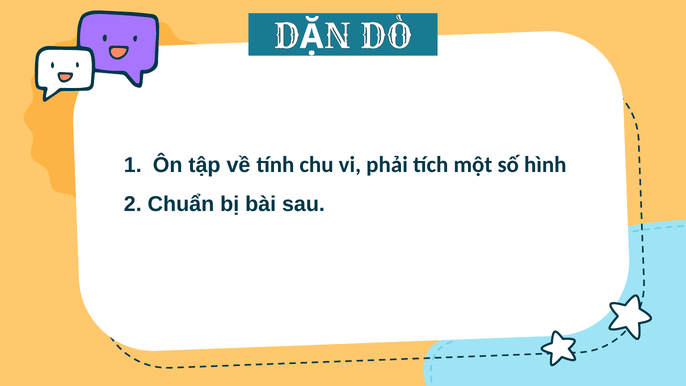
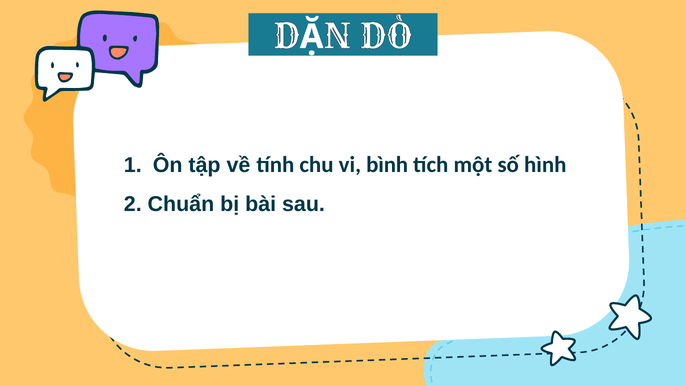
phải: phải -> bình
